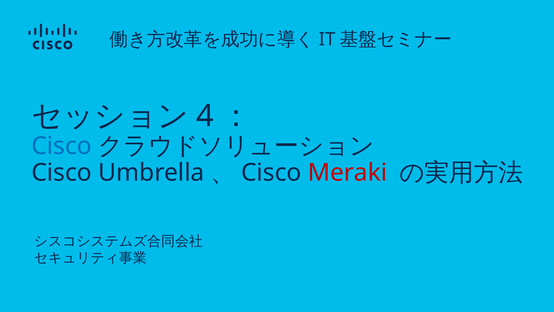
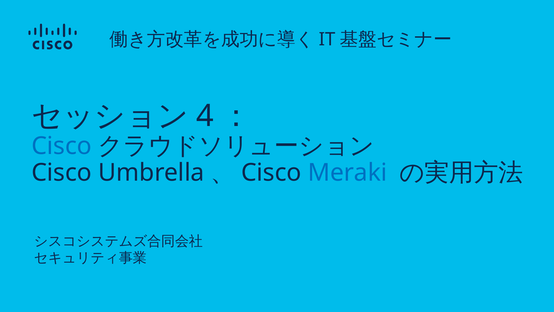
Meraki colour: red -> blue
